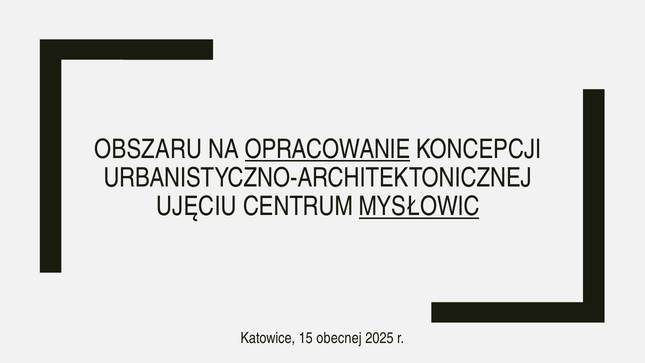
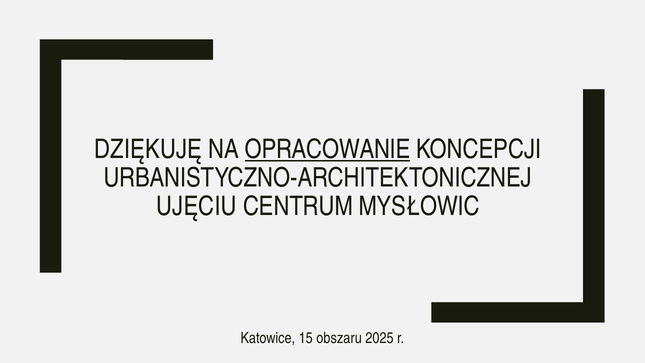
OBSZARU: OBSZARU -> DZIĘKUJĘ
MYSŁOWIC underline: present -> none
obecnej: obecnej -> obszaru
